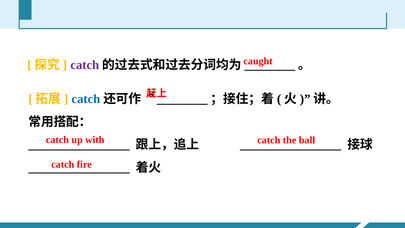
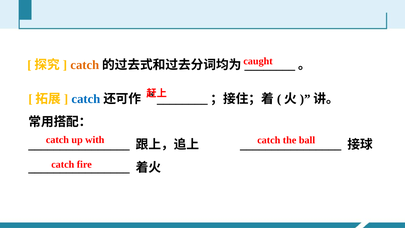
catch at (85, 65) colour: purple -> orange
